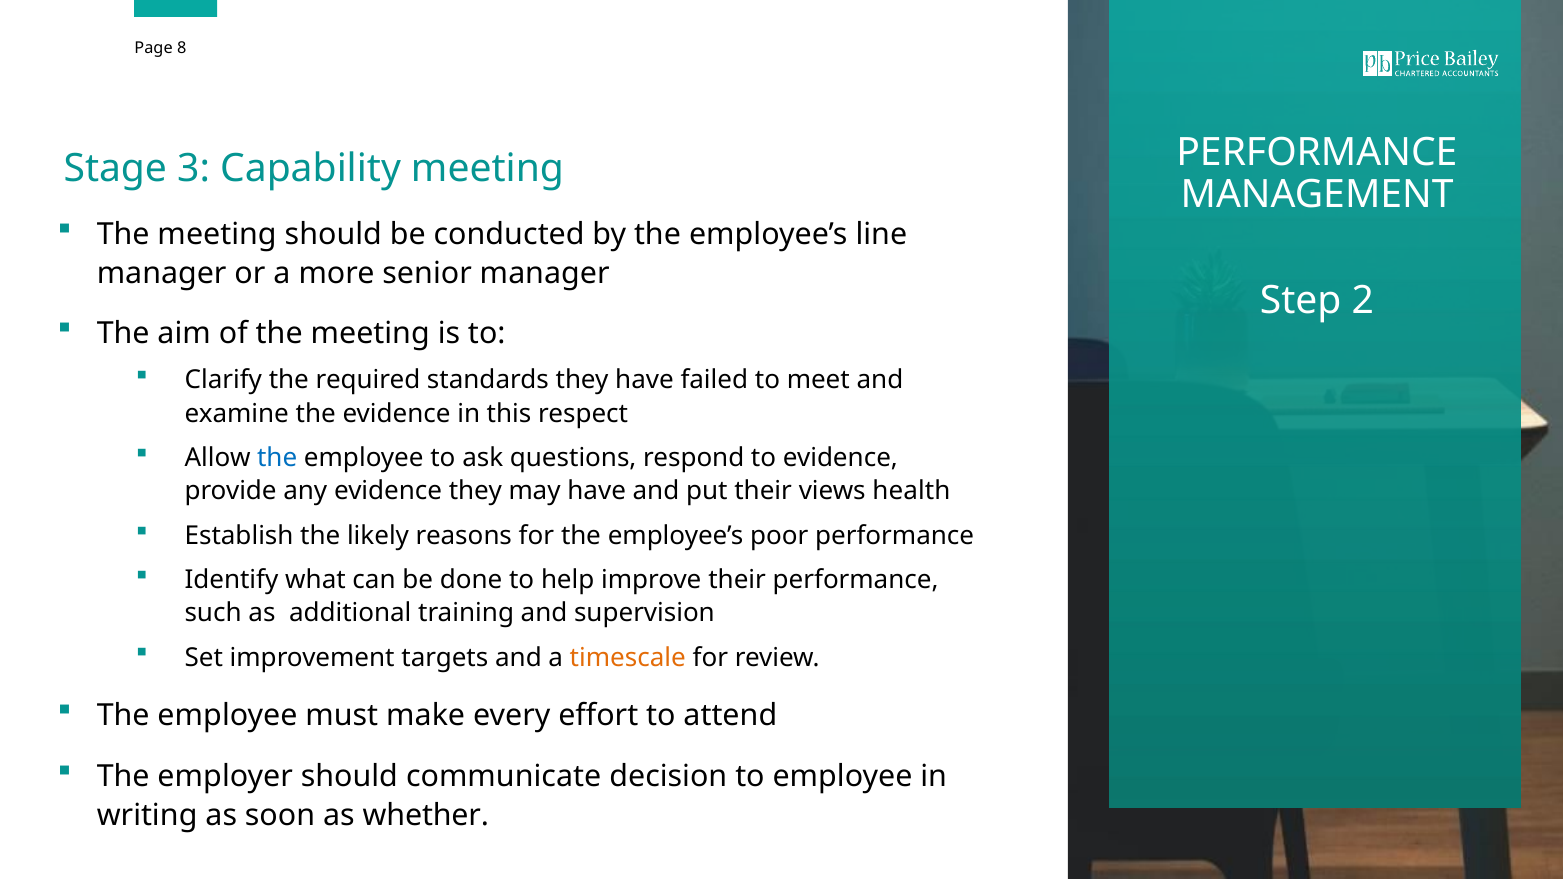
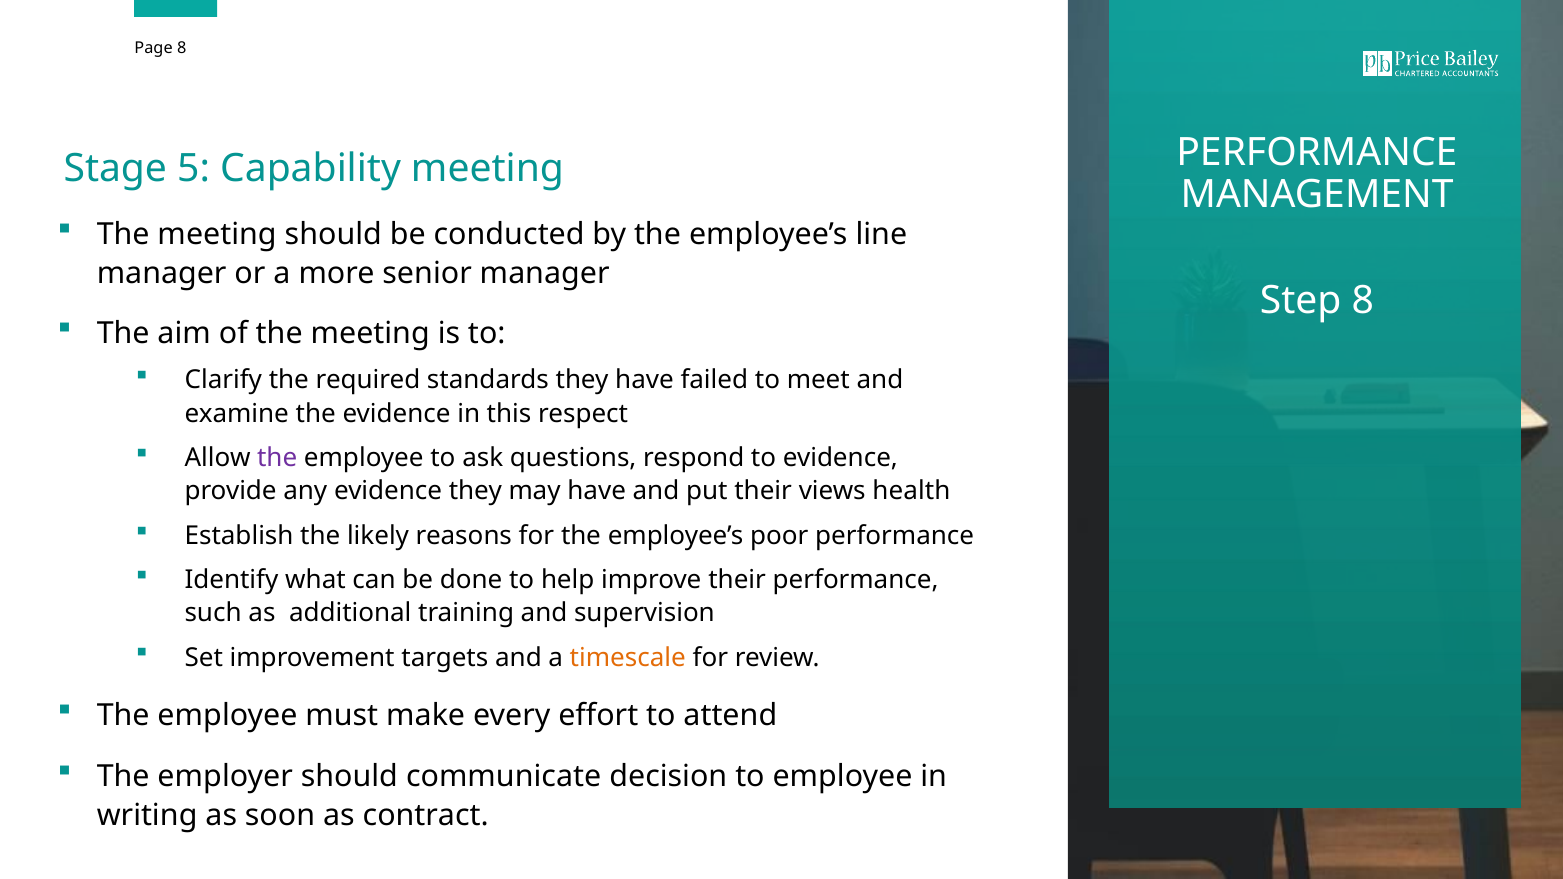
3: 3 -> 5
Step 2: 2 -> 8
the at (277, 458) colour: blue -> purple
whether: whether -> contract
